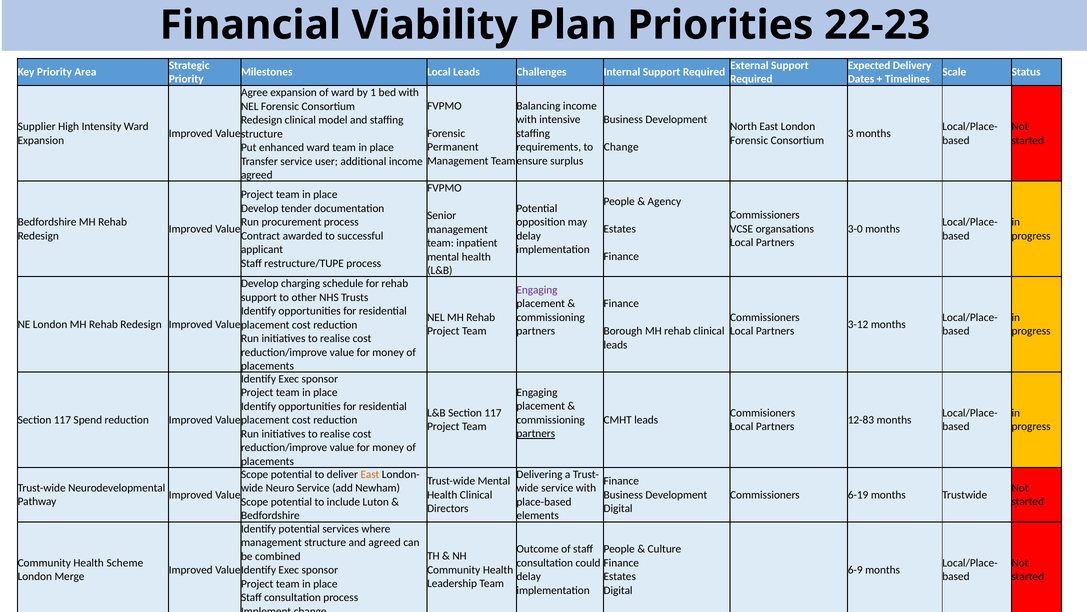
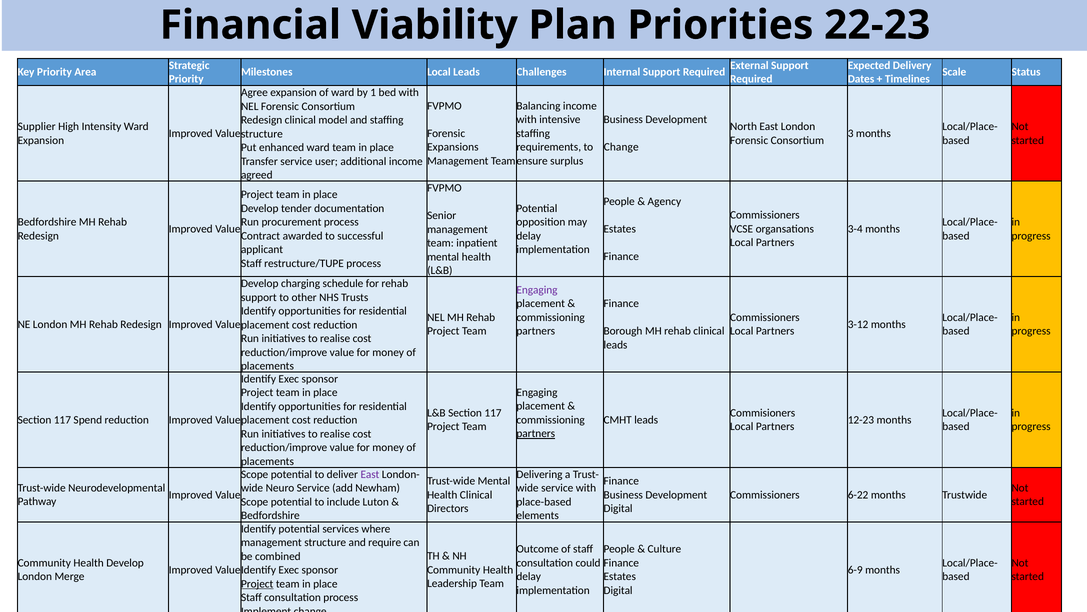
Permanent: Permanent -> Expansions
3-0: 3-0 -> 3-4
12-83: 12-83 -> 12-23
East at (370, 474) colour: orange -> purple
6-19: 6-19 -> 6-22
and agreed: agreed -> require
Health Scheme: Scheme -> Develop
Project at (257, 583) underline: none -> present
